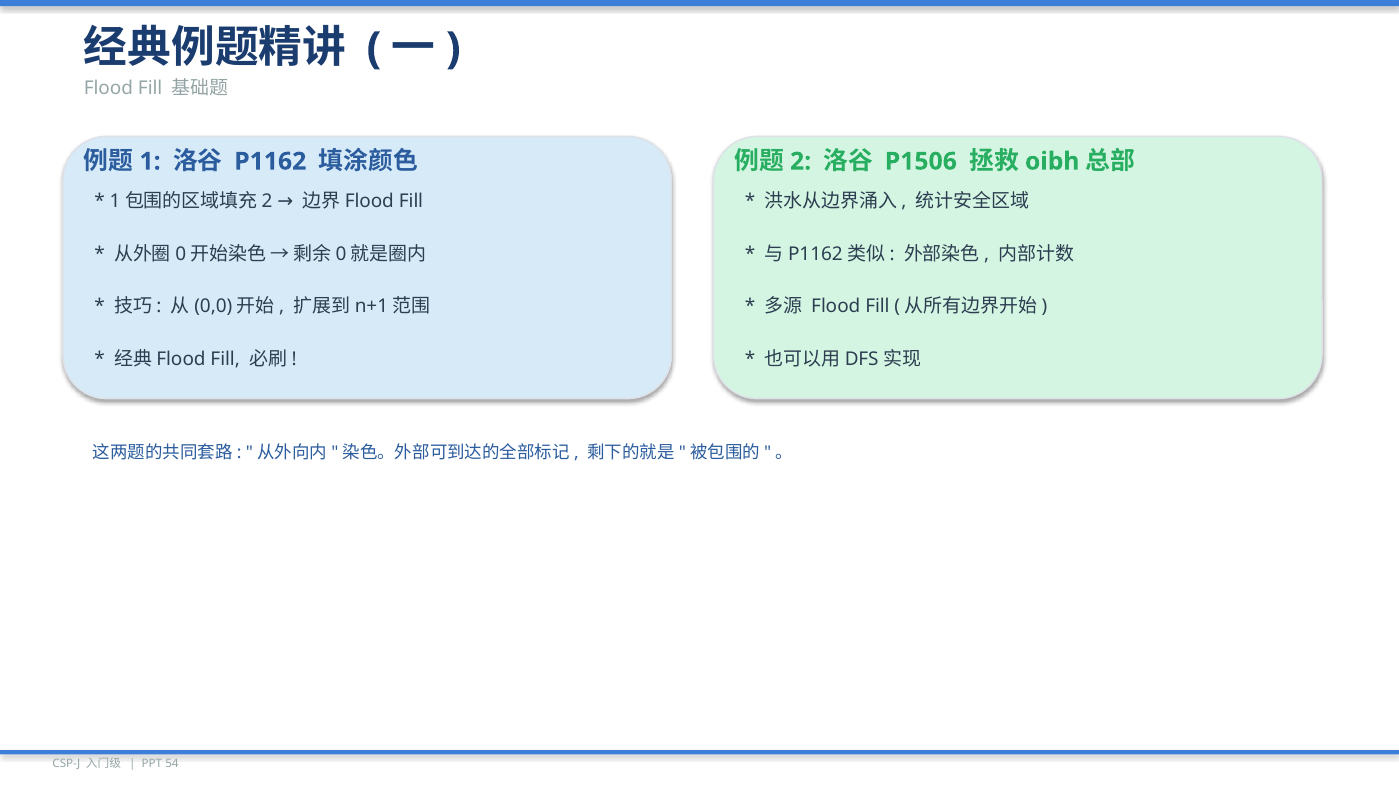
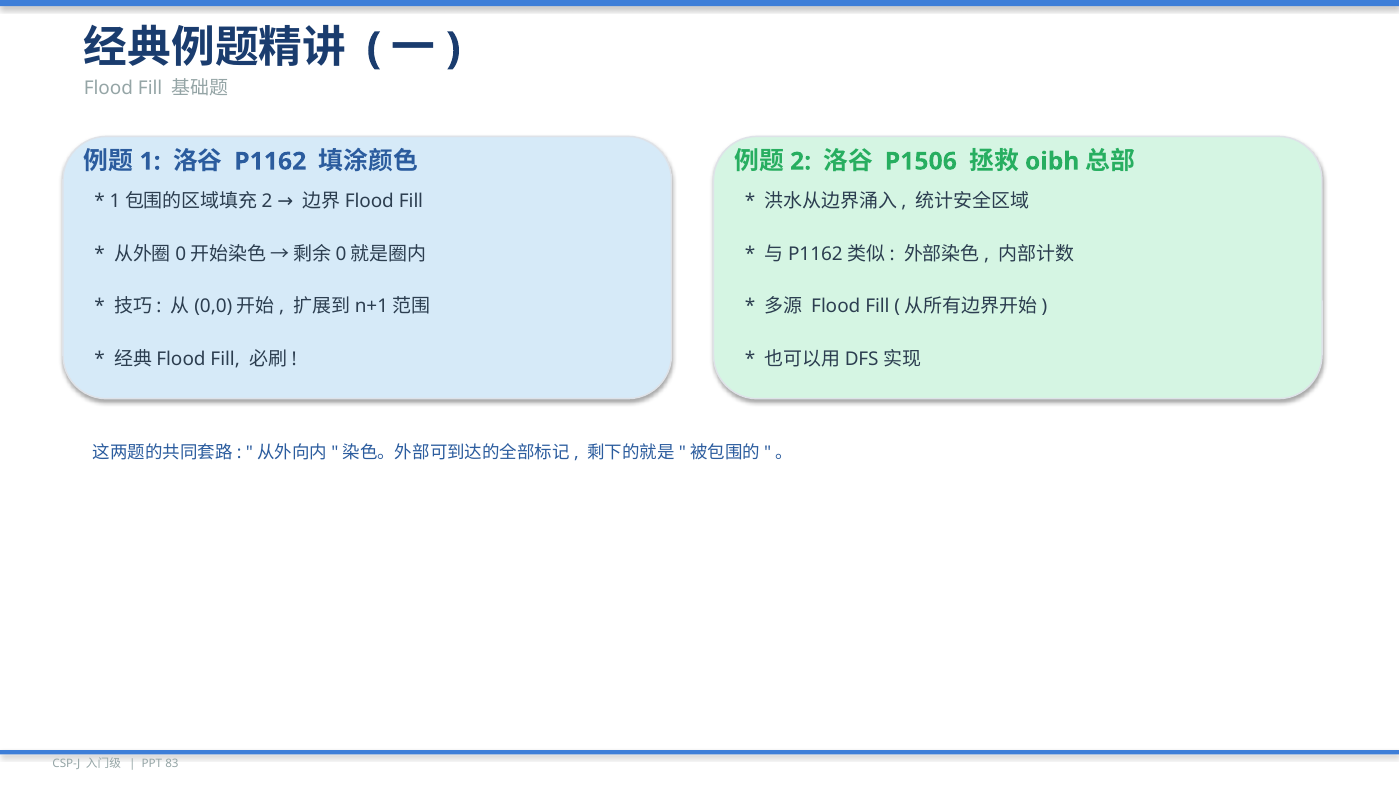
54: 54 -> 83
